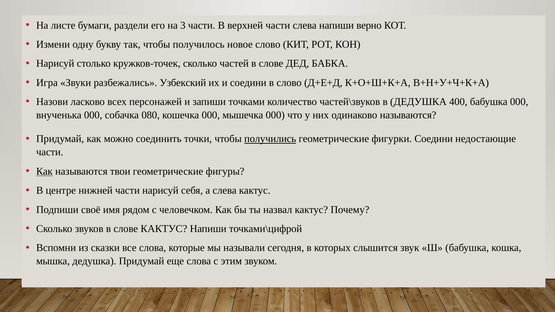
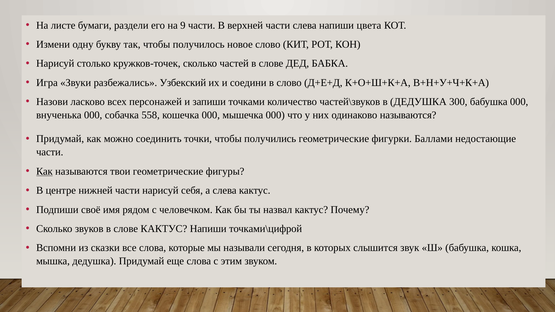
3: 3 -> 9
верно: верно -> цвета
400: 400 -> 300
080: 080 -> 558
получились underline: present -> none
фигурки Соедини: Соедини -> Баллами
